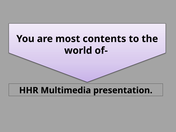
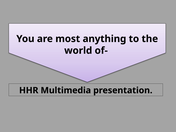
contents: contents -> anything
